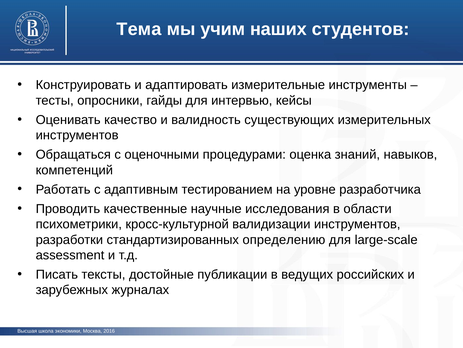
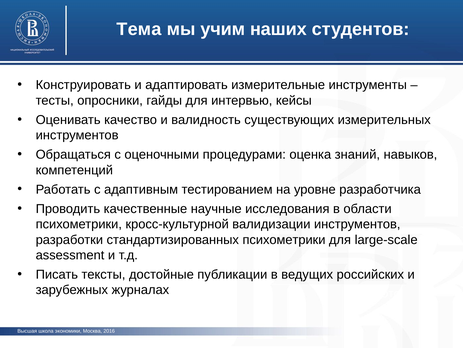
стандартизированных определению: определению -> психометрики
